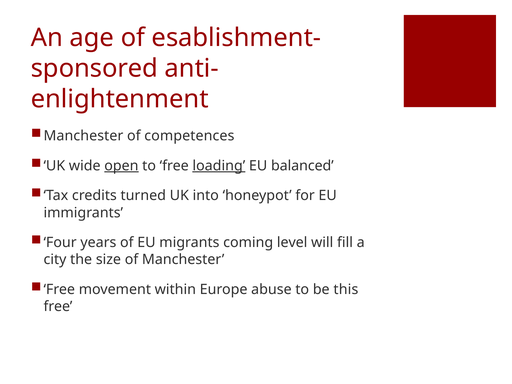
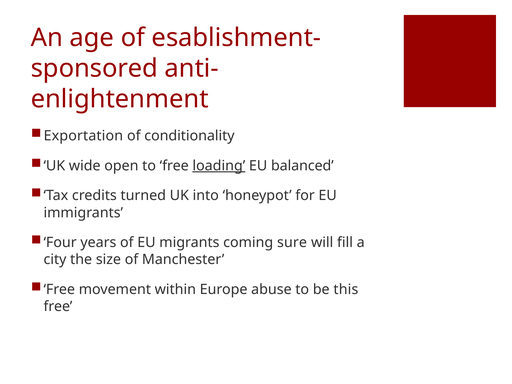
Manchester at (83, 136): Manchester -> Exportation
competences: competences -> conditionality
open underline: present -> none
level: level -> sure
